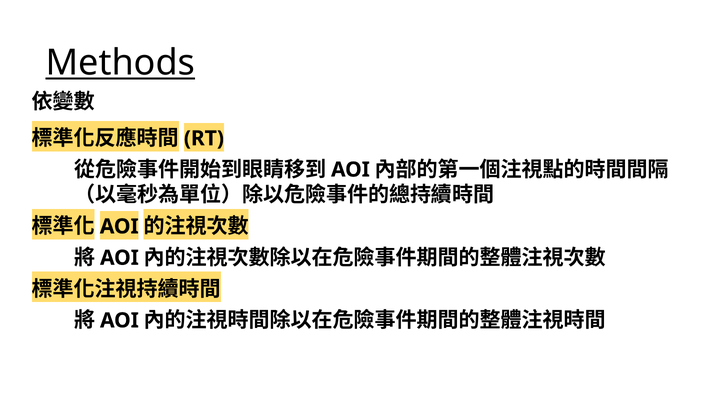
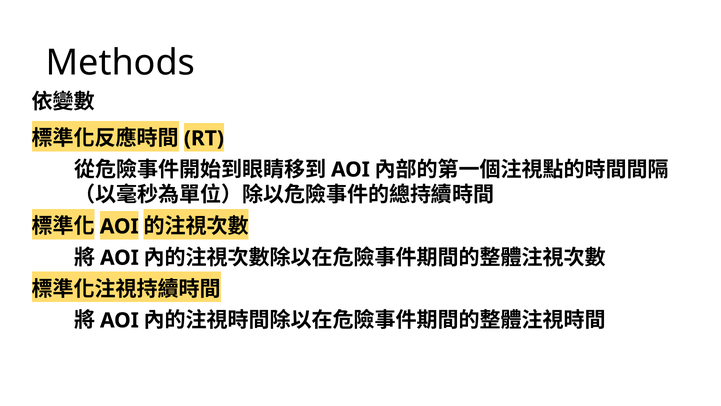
Methods underline: present -> none
